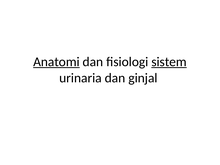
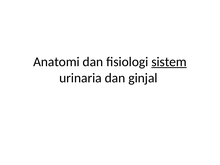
Anatomi underline: present -> none
